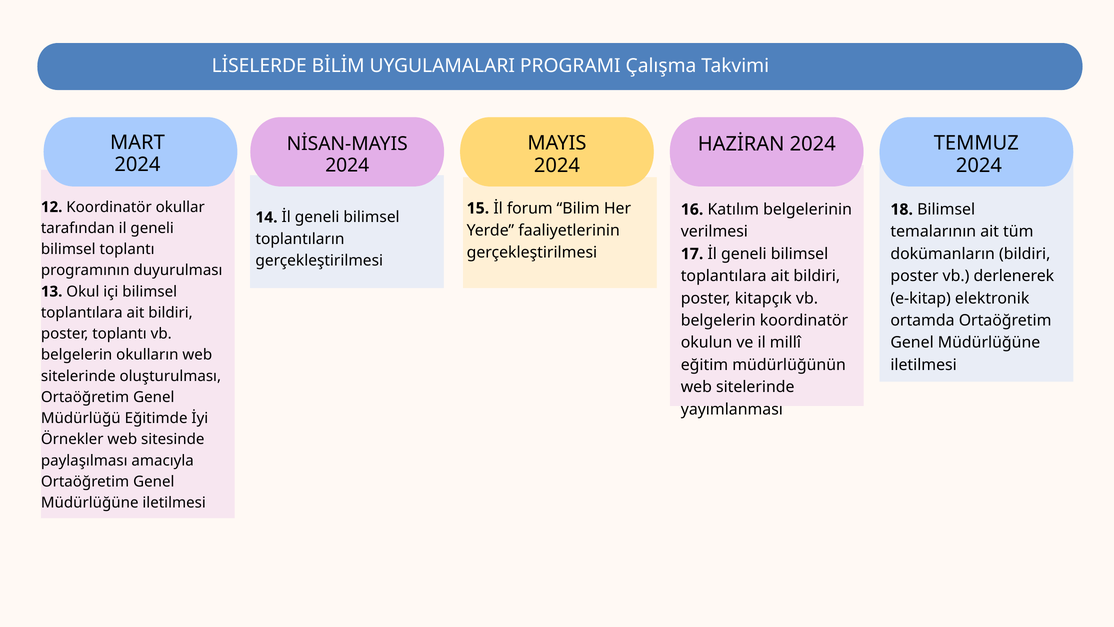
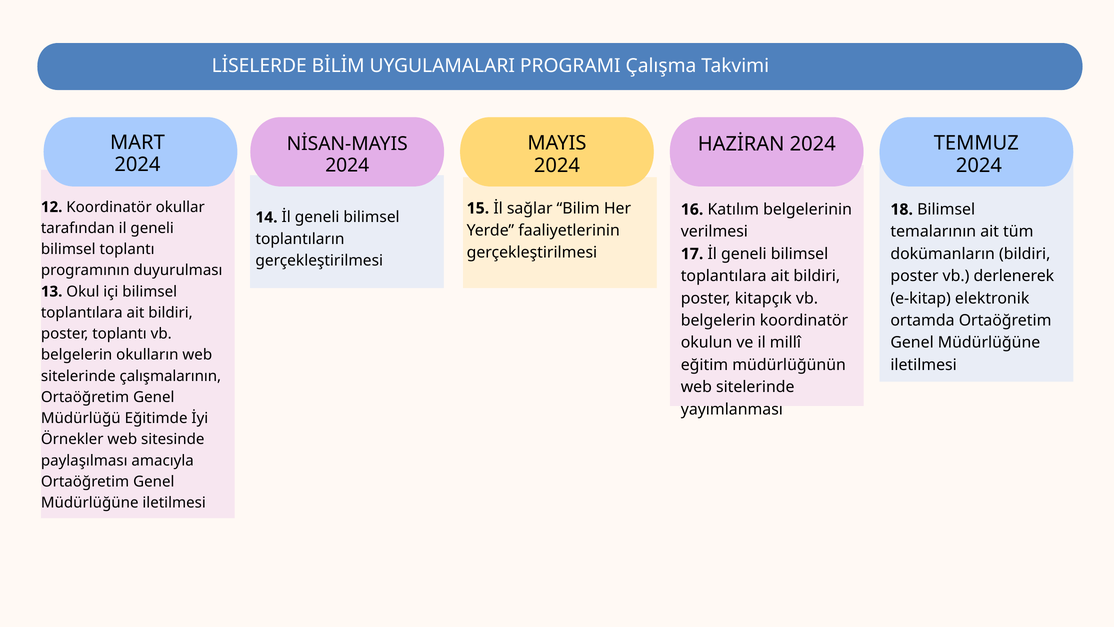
forum: forum -> sağlar
oluşturulması: oluşturulması -> çalışmalarının
